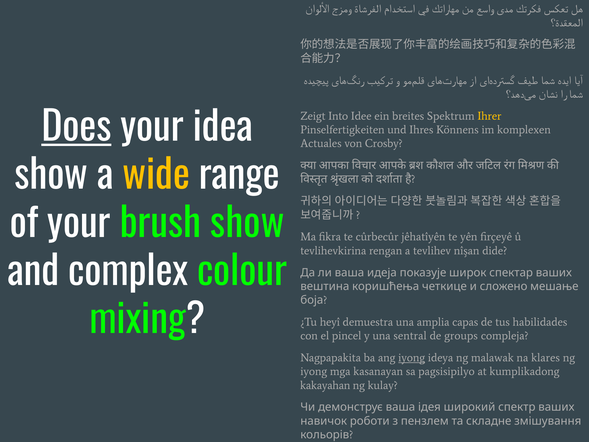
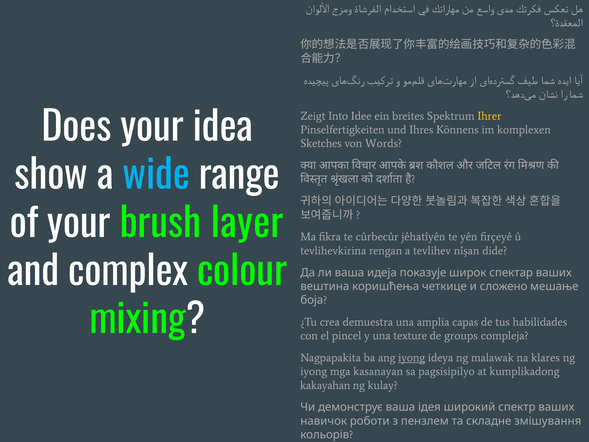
Does underline: present -> none
Actuales: Actuales -> Sketches
Crosby: Crosby -> Words
wide colour: yellow -> light blue
brush show: show -> layer
heyî: heyî -> crea
sentral: sentral -> texture
